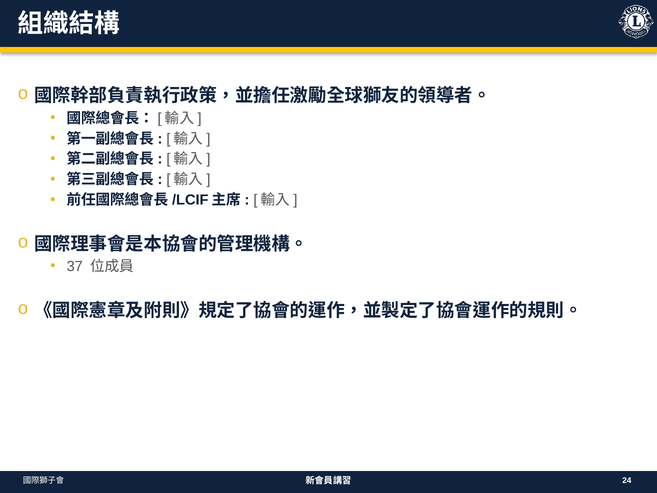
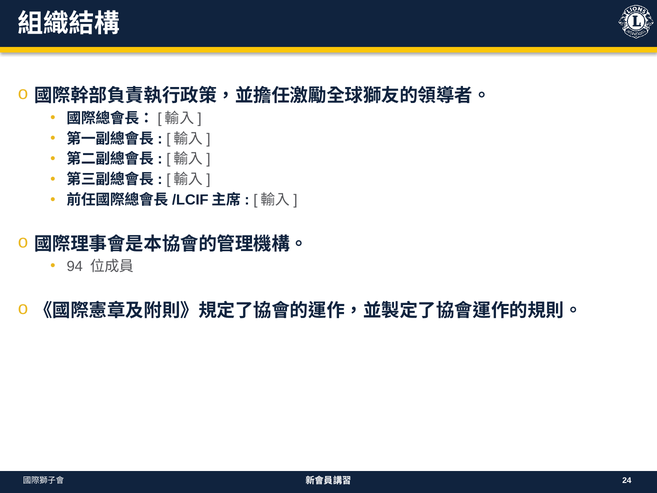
37: 37 -> 94
